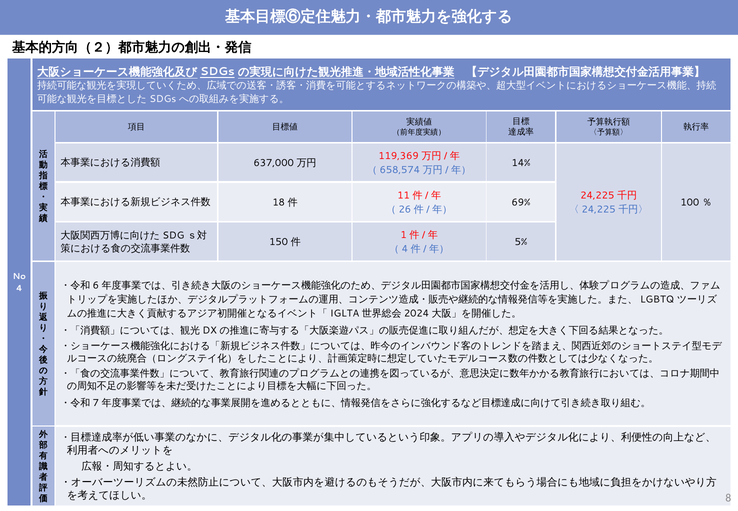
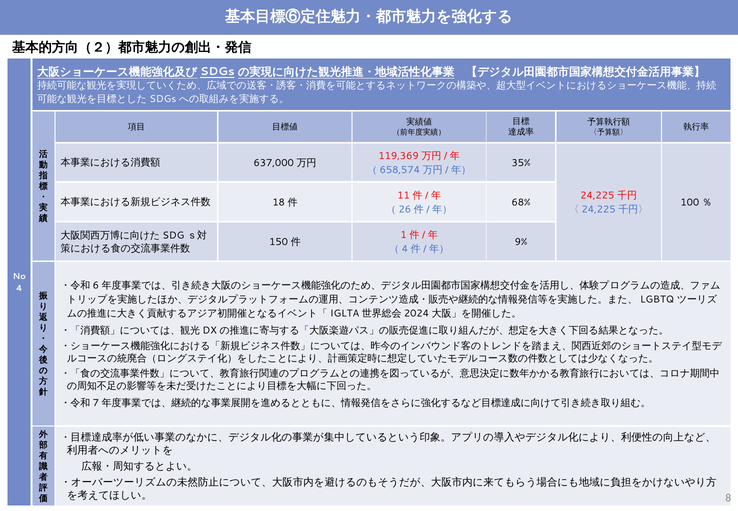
14%: 14% -> 35%
69%: 69% -> 68%
5%: 5% -> 9%
